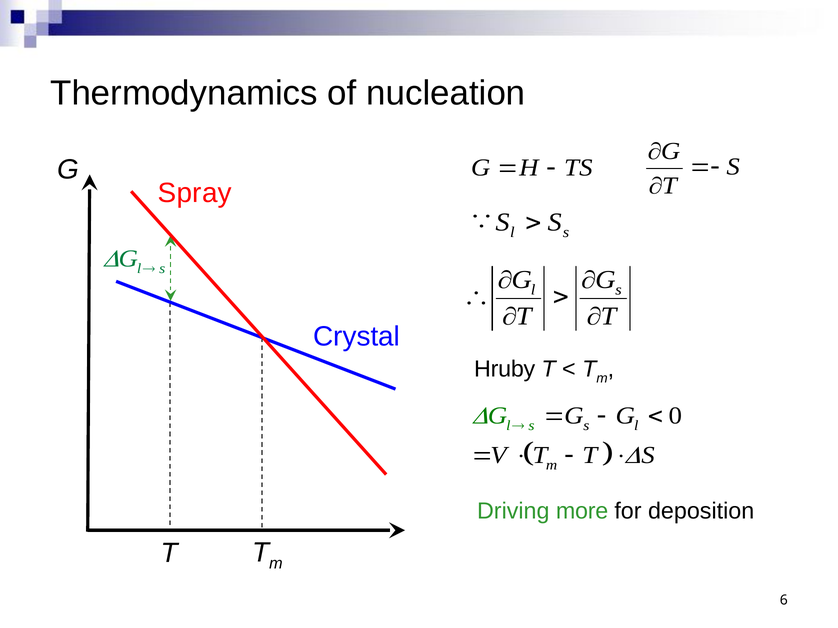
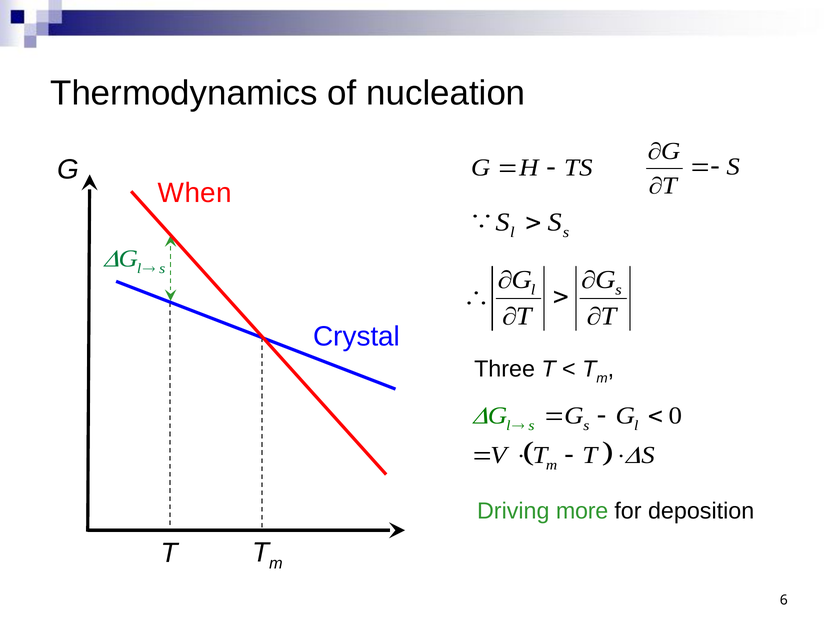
Spray: Spray -> When
Hruby: Hruby -> Three
